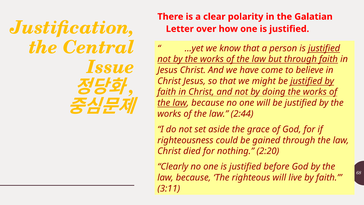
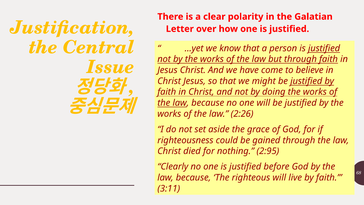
2:44: 2:44 -> 2:26
2:20: 2:20 -> 2:95
